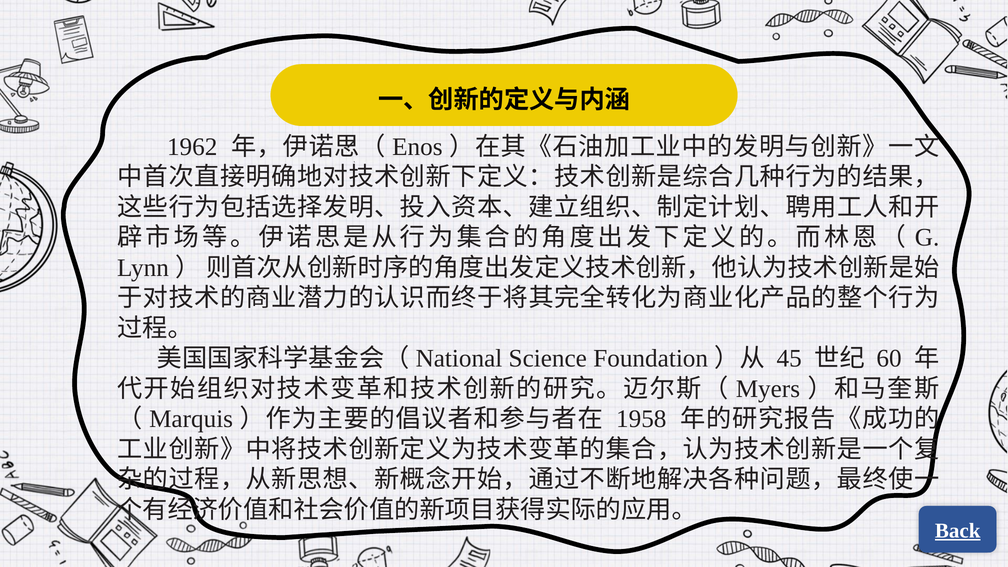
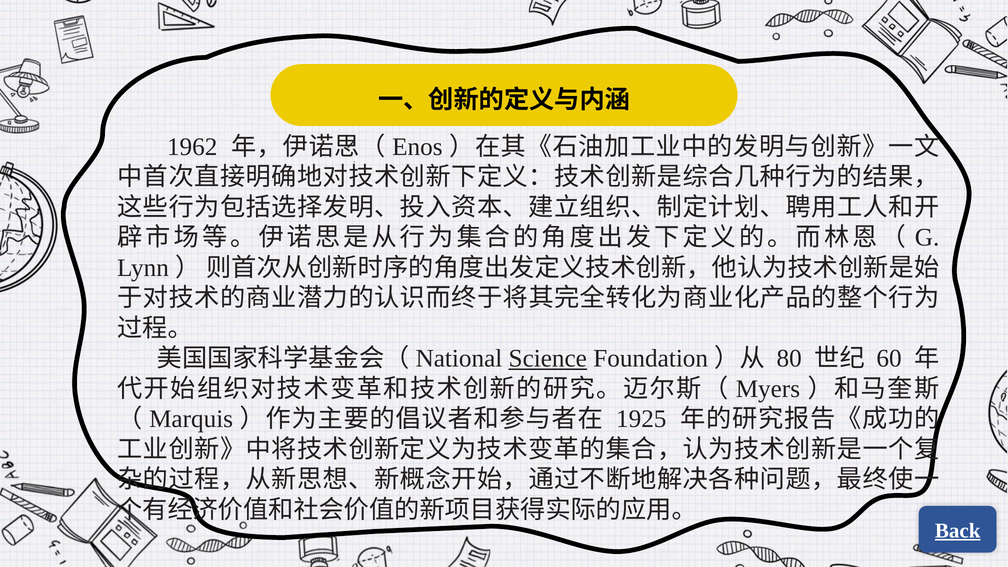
Science underline: none -> present
45: 45 -> 80
1958: 1958 -> 1925
